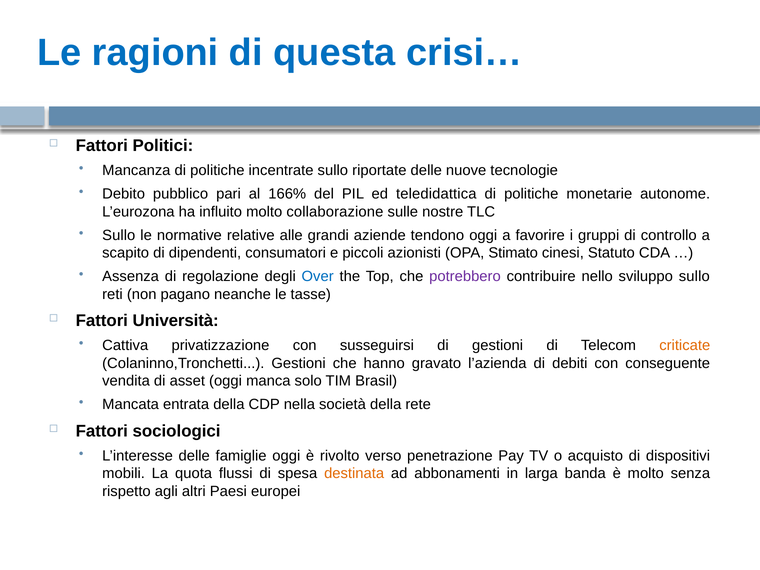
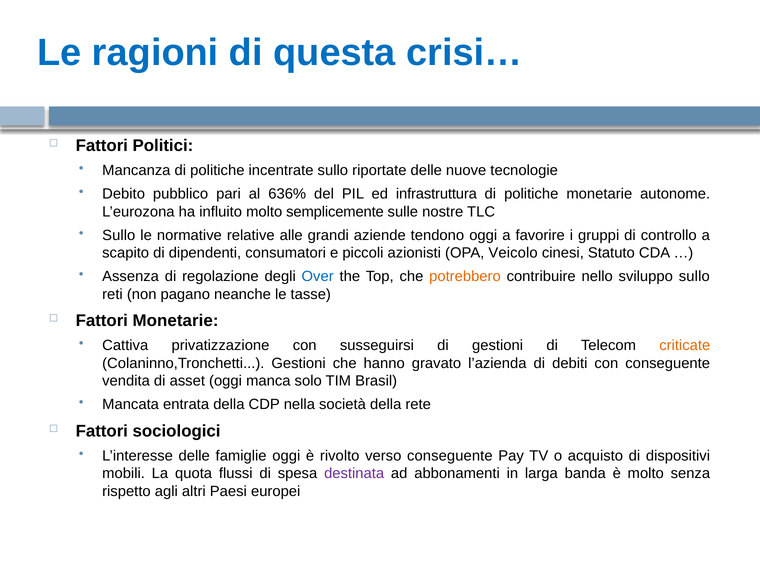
166%: 166% -> 636%
teledidattica: teledidattica -> infrastruttura
collaborazione: collaborazione -> semplicemente
Stimato: Stimato -> Veicolo
potrebbero colour: purple -> orange
Fattori Università: Università -> Monetarie
verso penetrazione: penetrazione -> conseguente
destinata colour: orange -> purple
